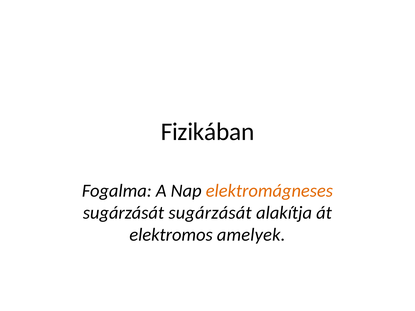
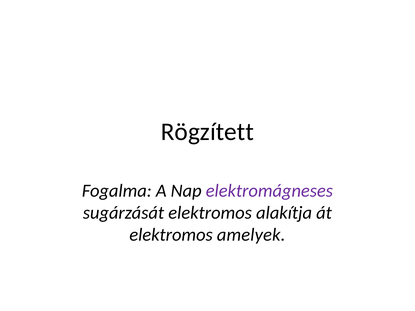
Fizikában: Fizikában -> Rögzített
elektromágneses colour: orange -> purple
sugárzását sugárzását: sugárzását -> elektromos
